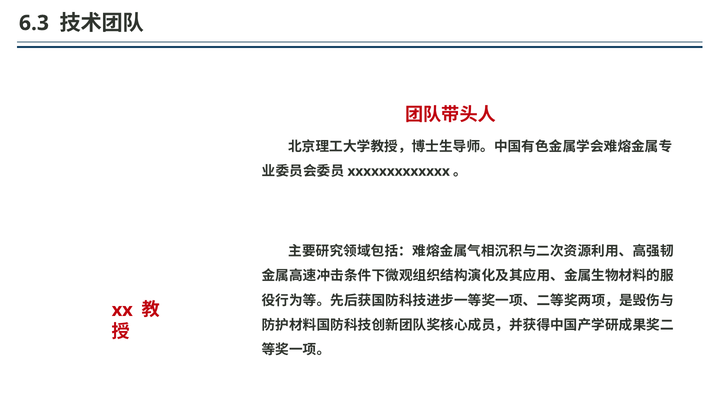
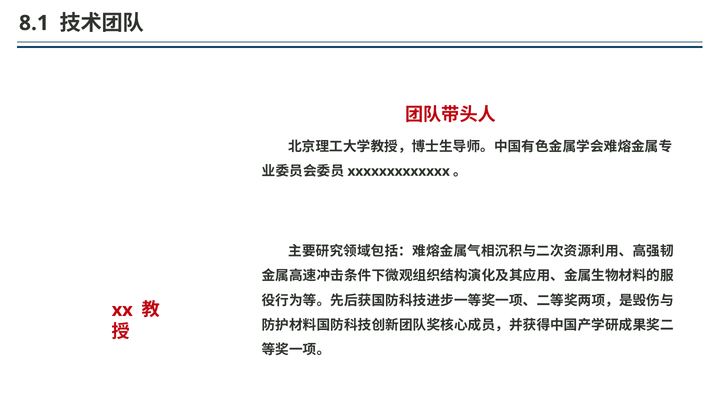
6.3: 6.3 -> 8.1
